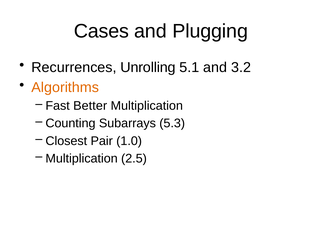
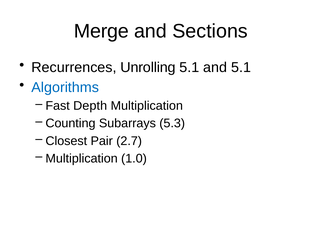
Cases: Cases -> Merge
Plugging: Plugging -> Sections
and 3.2: 3.2 -> 5.1
Algorithms colour: orange -> blue
Better: Better -> Depth
1.0: 1.0 -> 2.7
2.5: 2.5 -> 1.0
